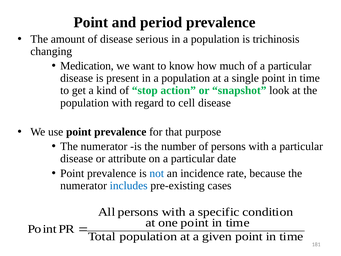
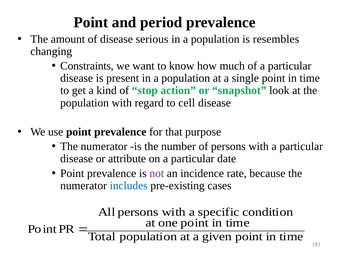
trichinosis: trichinosis -> resembles
Medication: Medication -> Constraints
not colour: blue -> purple
